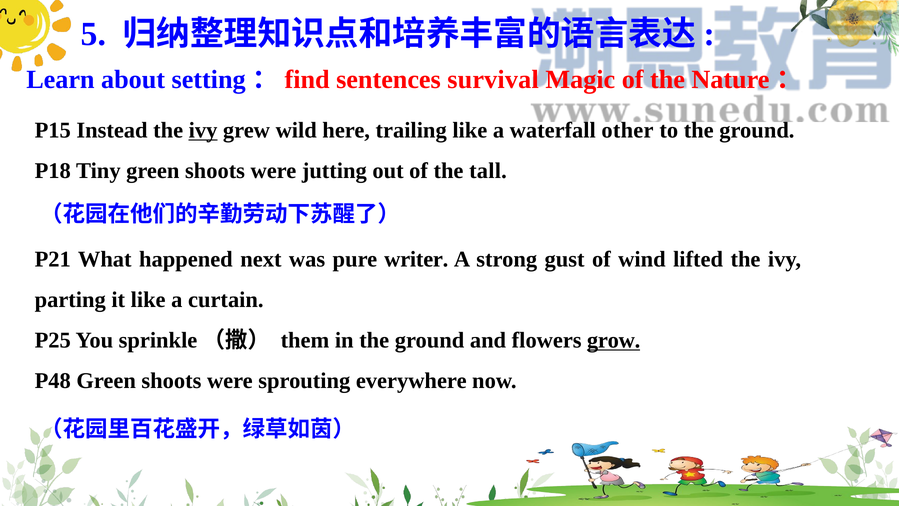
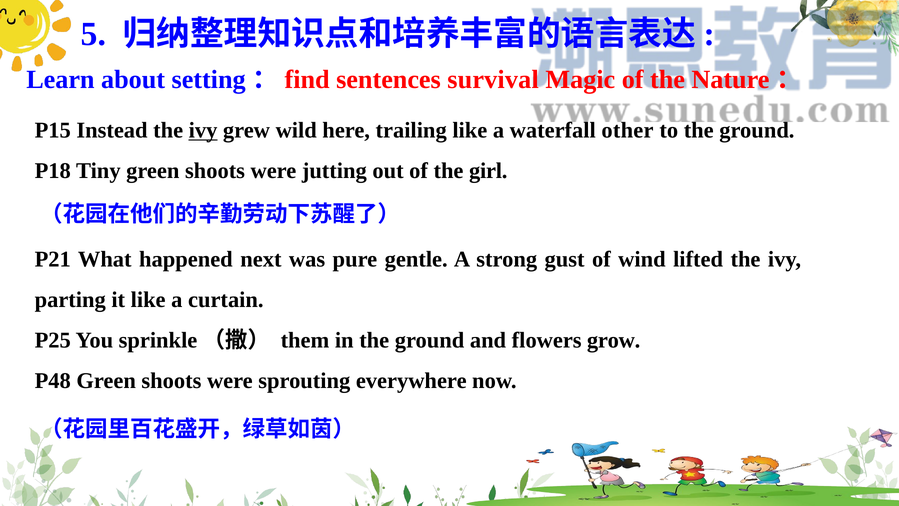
tall: tall -> girl
writer: writer -> gentle
grow underline: present -> none
